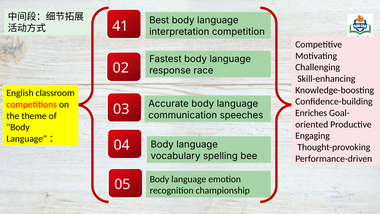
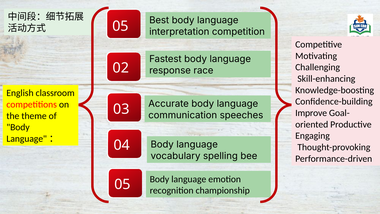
41 at (120, 26): 41 -> 05
Enriches: Enriches -> Improve
